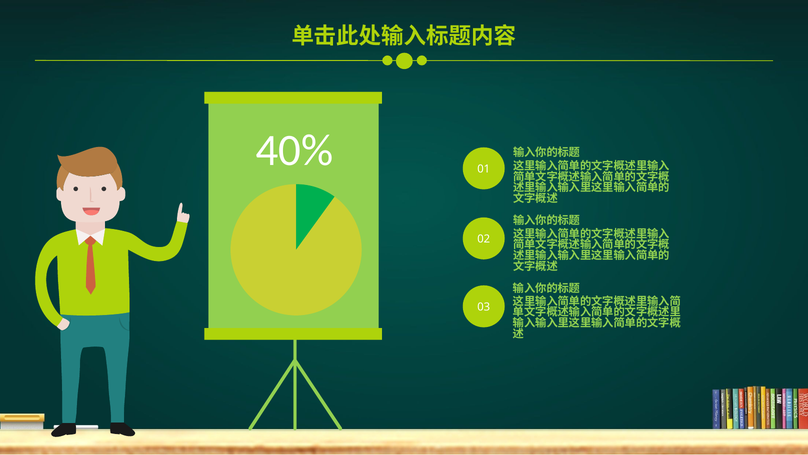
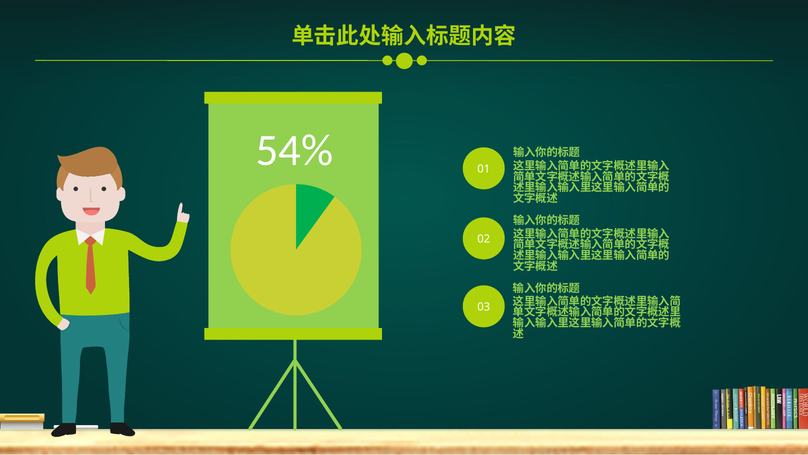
40%: 40% -> 54%
